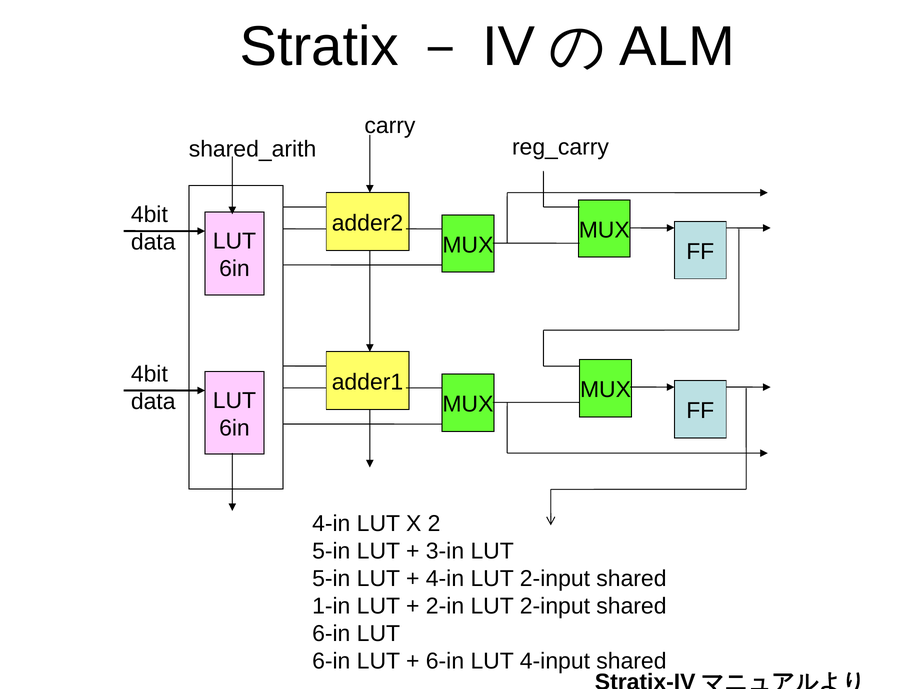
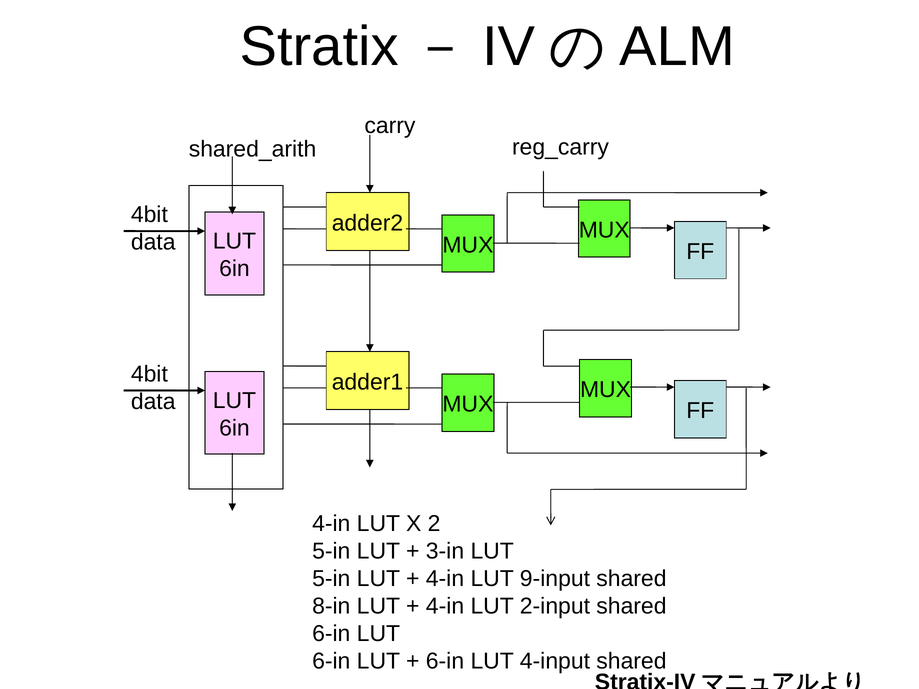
4-in LUT 2-input: 2-input -> 9-input
1-in: 1-in -> 8-in
2-in at (445, 606): 2-in -> 4-in
